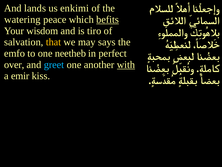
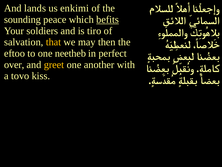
watering: watering -> sounding
wisdom: wisdom -> soldiers
says: says -> then
emfo: emfo -> eftoo
greet colour: light blue -> yellow
with underline: present -> none
emir: emir -> tovo
